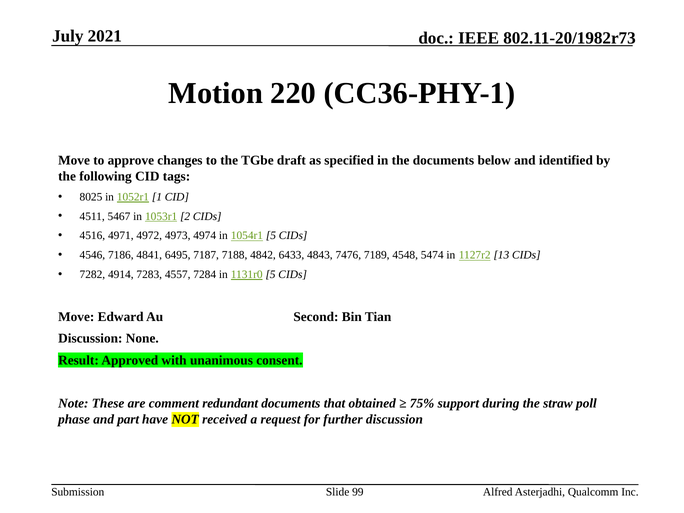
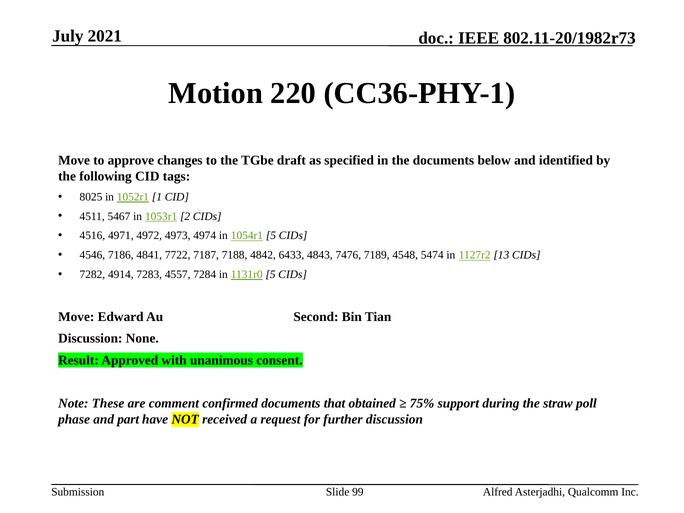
6495: 6495 -> 7722
redundant: redundant -> confirmed
